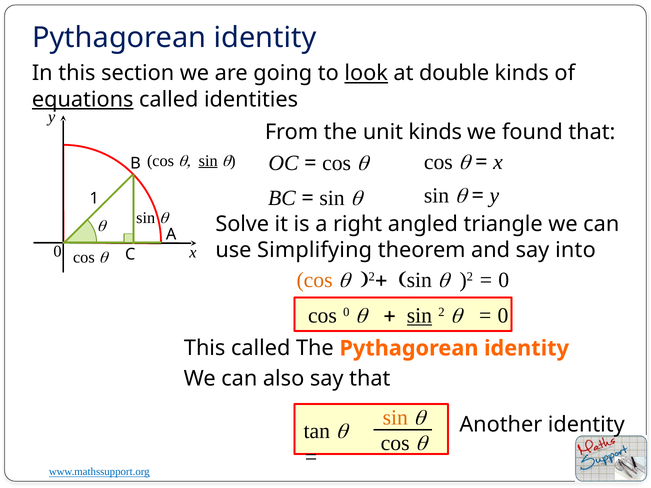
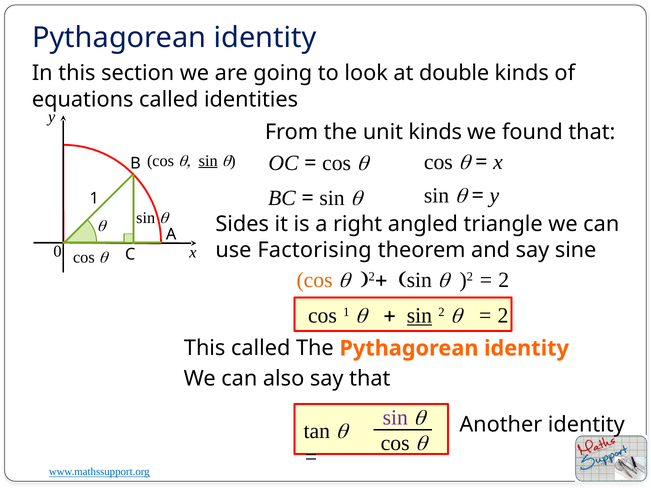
look underline: present -> none
equations underline: present -> none
Solve: Solve -> Sides
Simplifying: Simplifying -> Factorising
into: into -> sine
0 at (504, 280): 0 -> 2
cos 0: 0 -> 1
0 at (503, 316): 0 -> 2
sin at (395, 418) colour: orange -> purple
